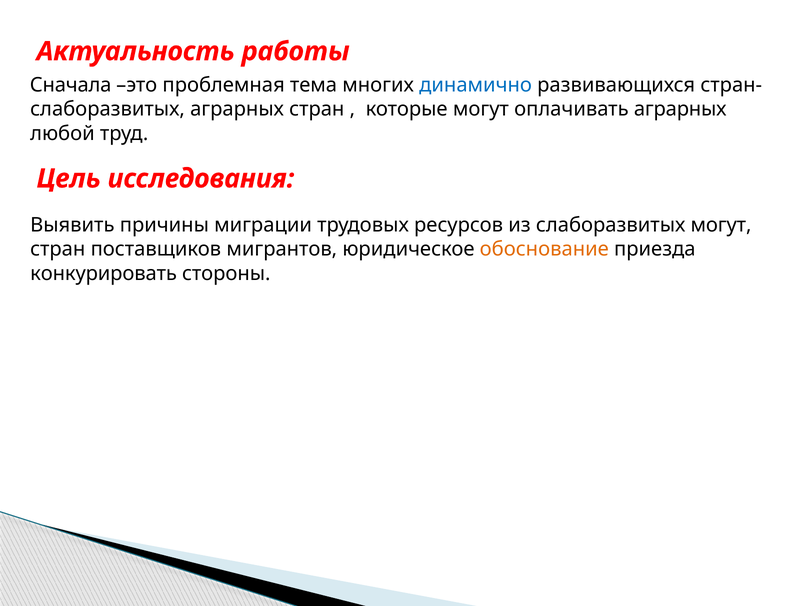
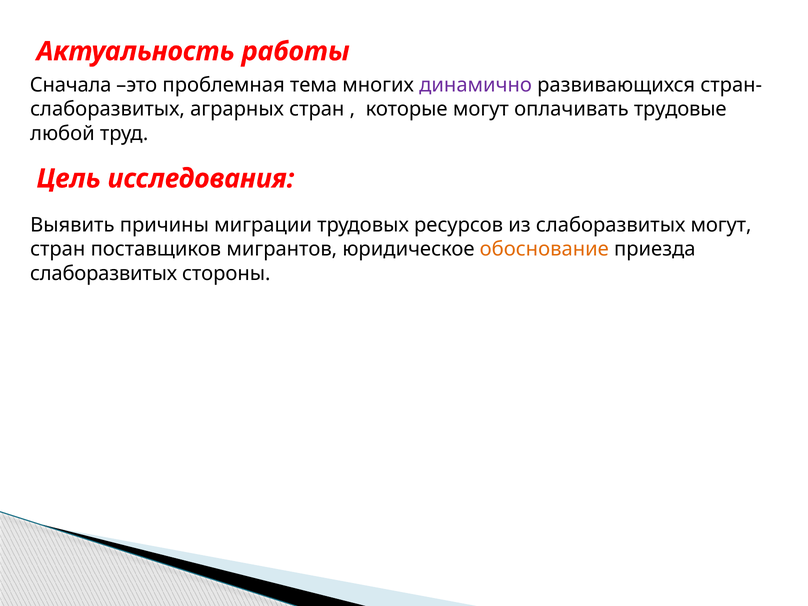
динамично colour: blue -> purple
оплачивать аграрных: аграрных -> трудовые
конкурировать at (104, 274): конкурировать -> слаборазвитых
